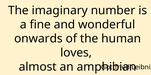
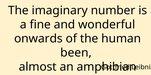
loves: loves -> been
